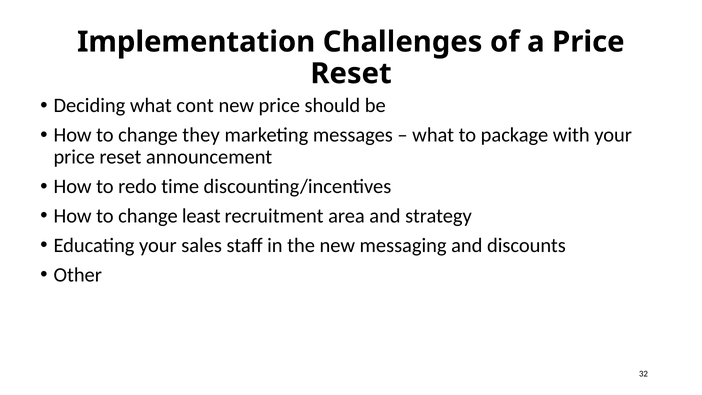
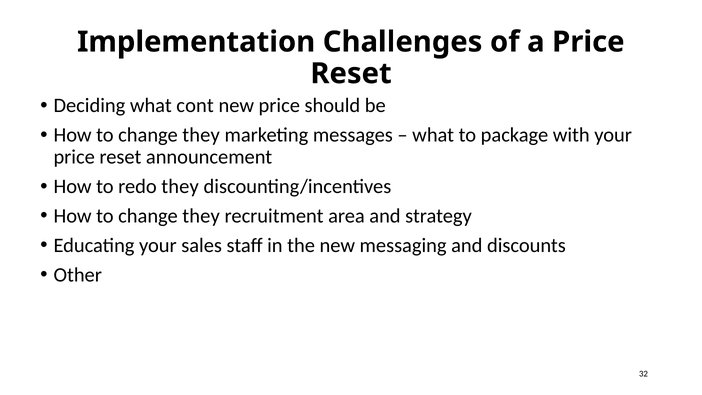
redo time: time -> they
least at (201, 216): least -> they
